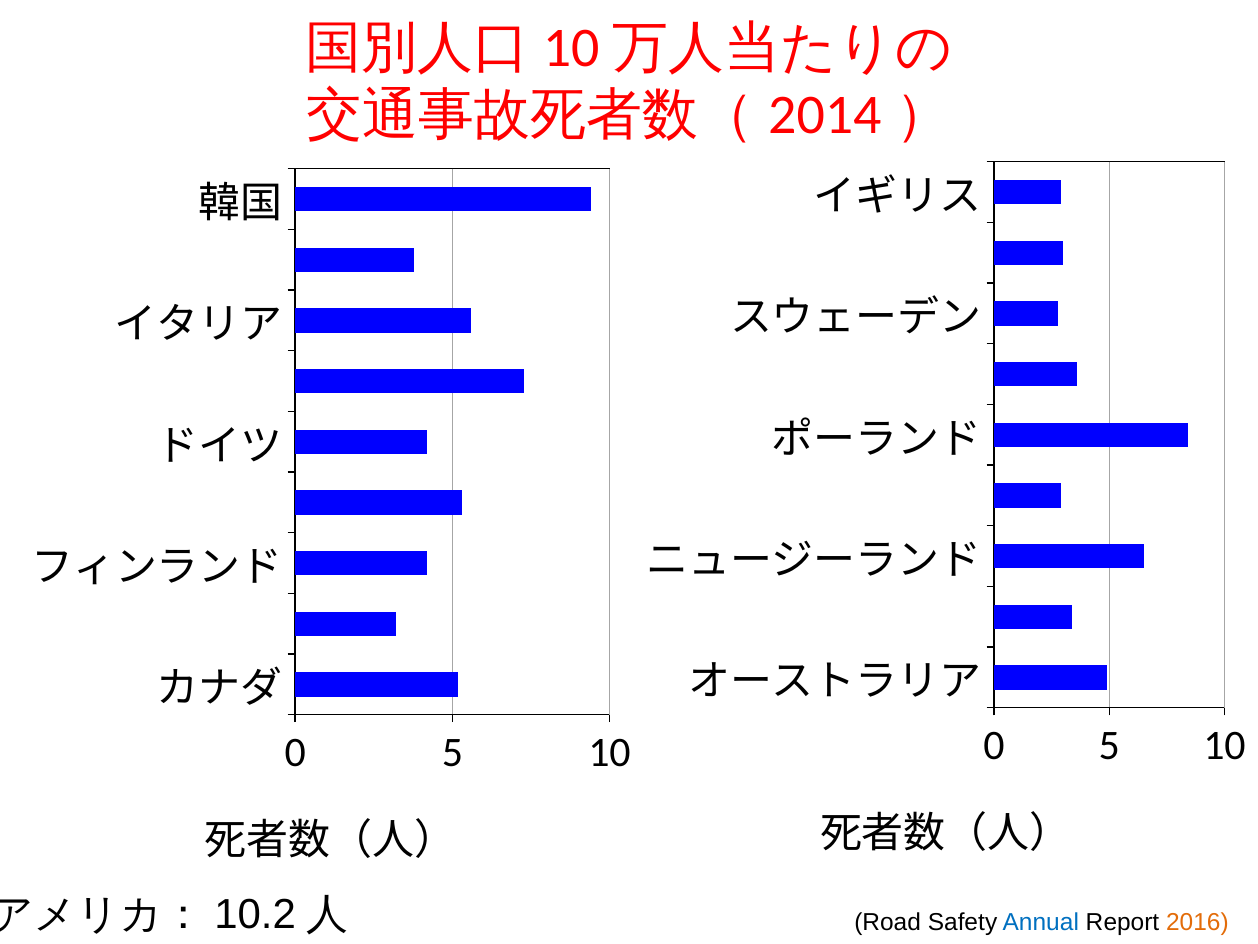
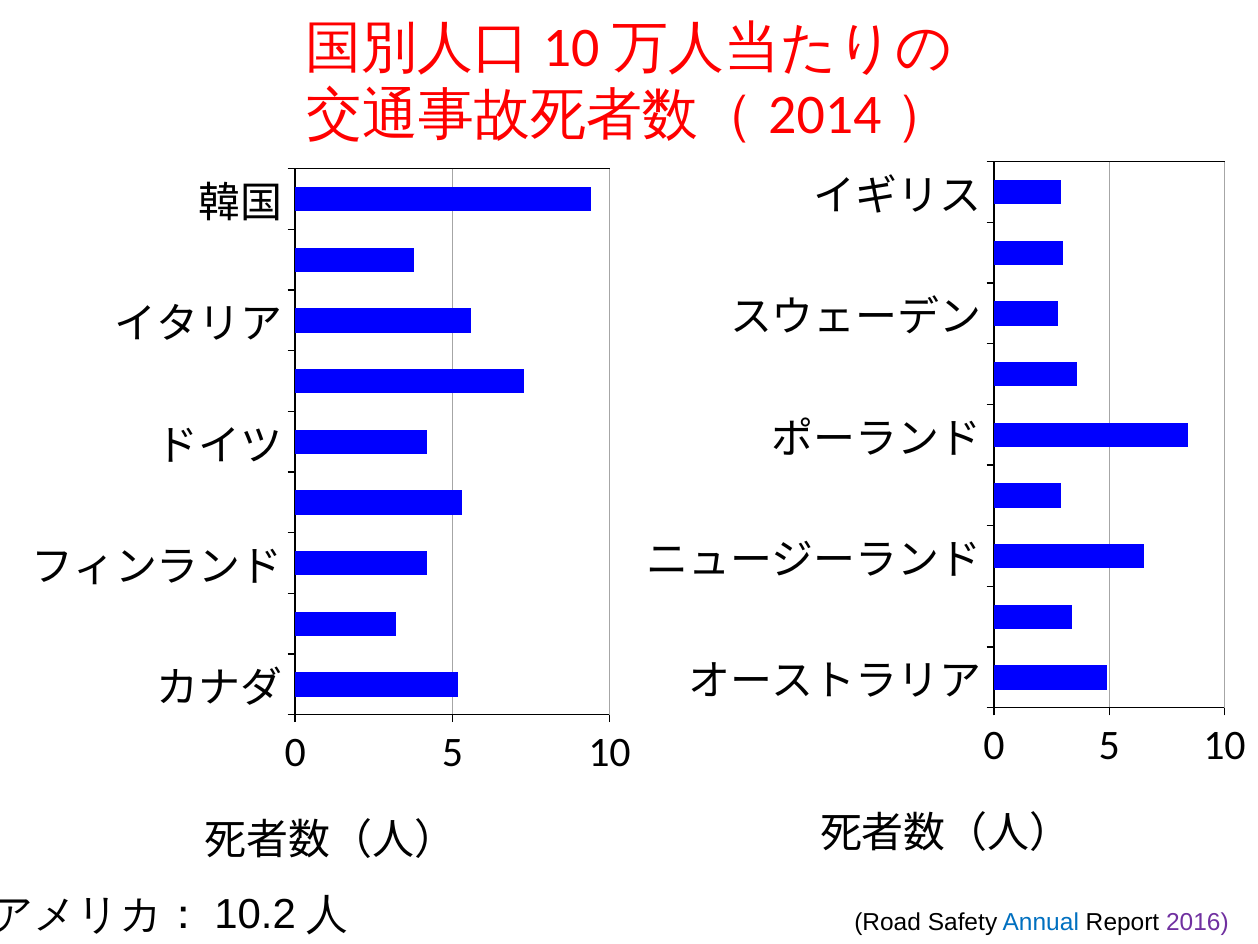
2016 colour: orange -> purple
